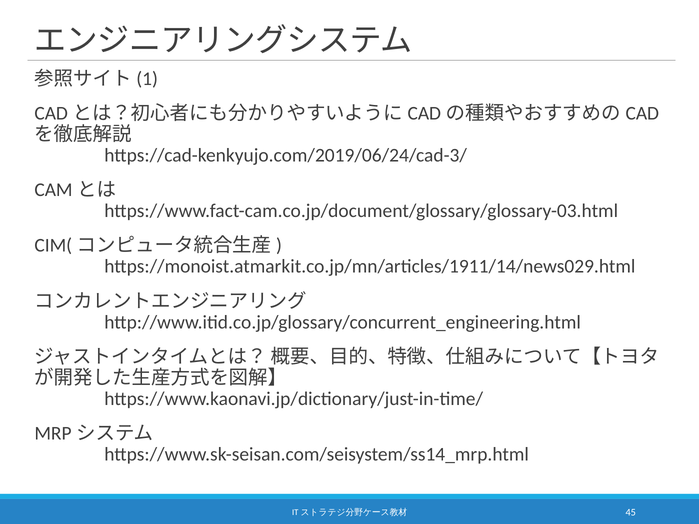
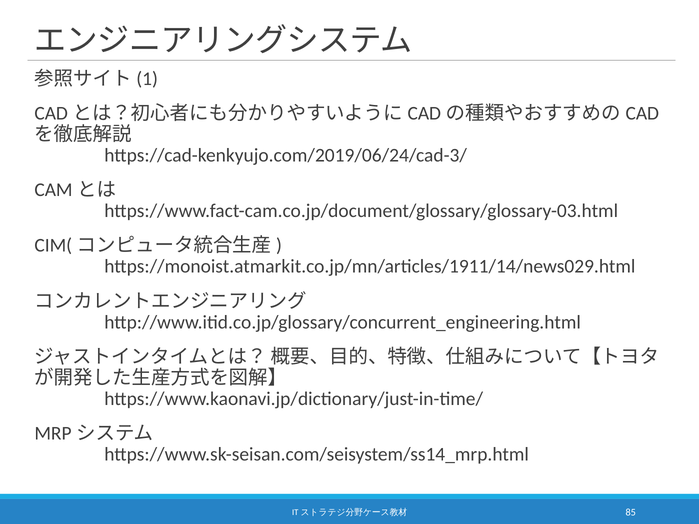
45: 45 -> 85
